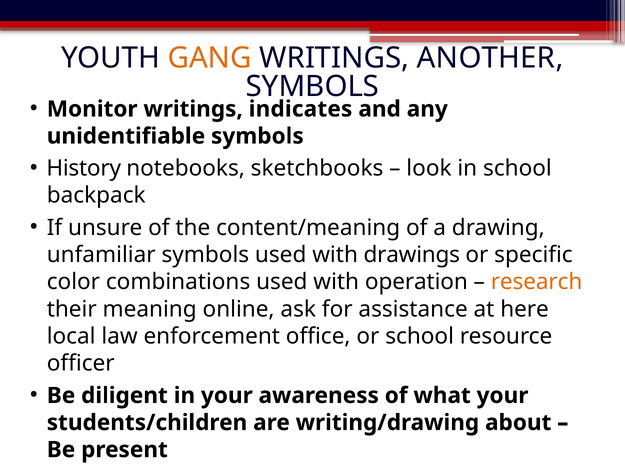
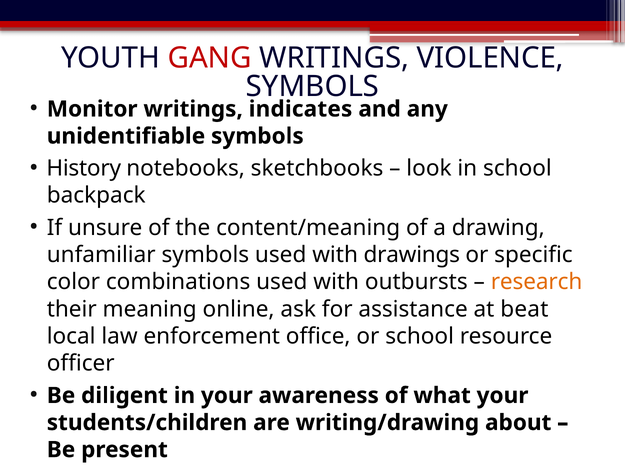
GANG colour: orange -> red
ANOTHER: ANOTHER -> VIOLENCE
operation: operation -> outbursts
here: here -> beat
